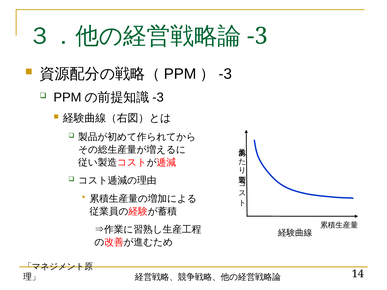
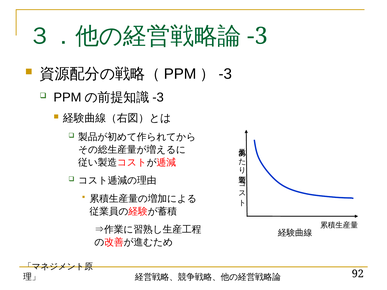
14: 14 -> 92
